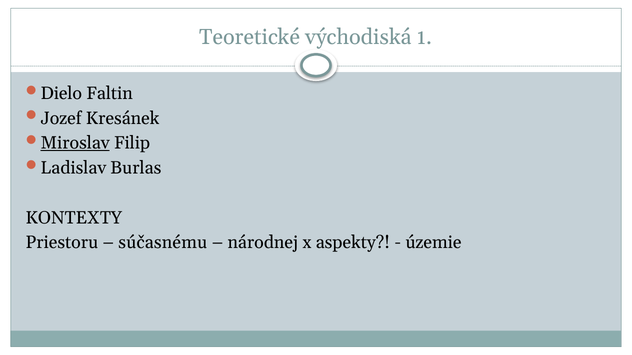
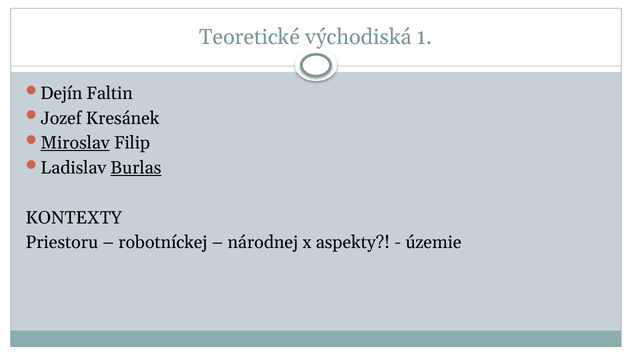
Dielo: Dielo -> Dejín
Burlas underline: none -> present
súčasnému: súčasnému -> robotníckej
